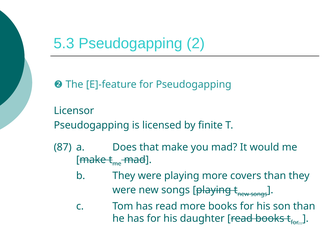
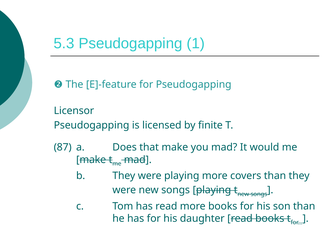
2: 2 -> 1
